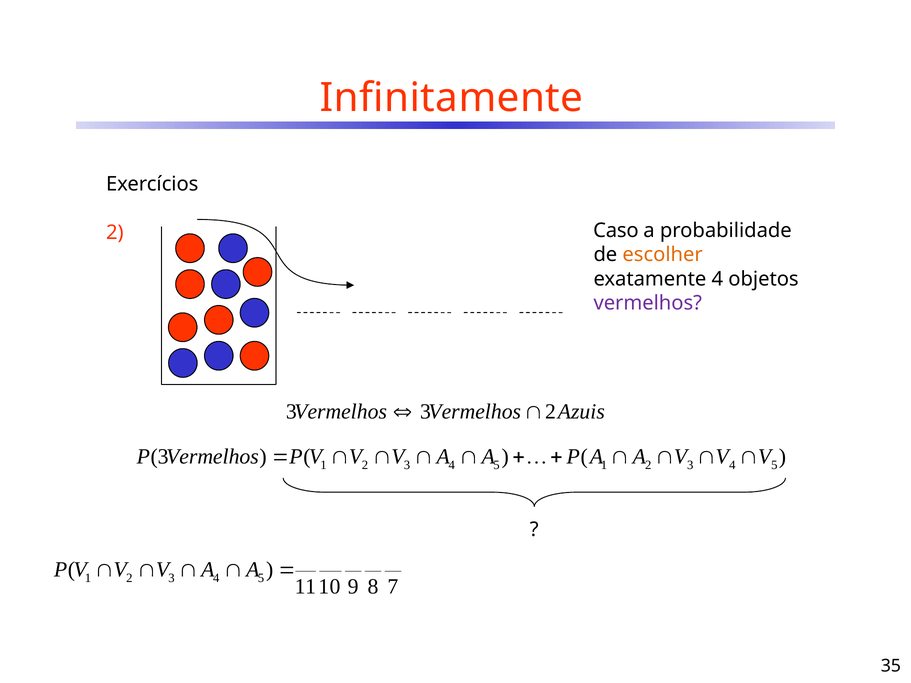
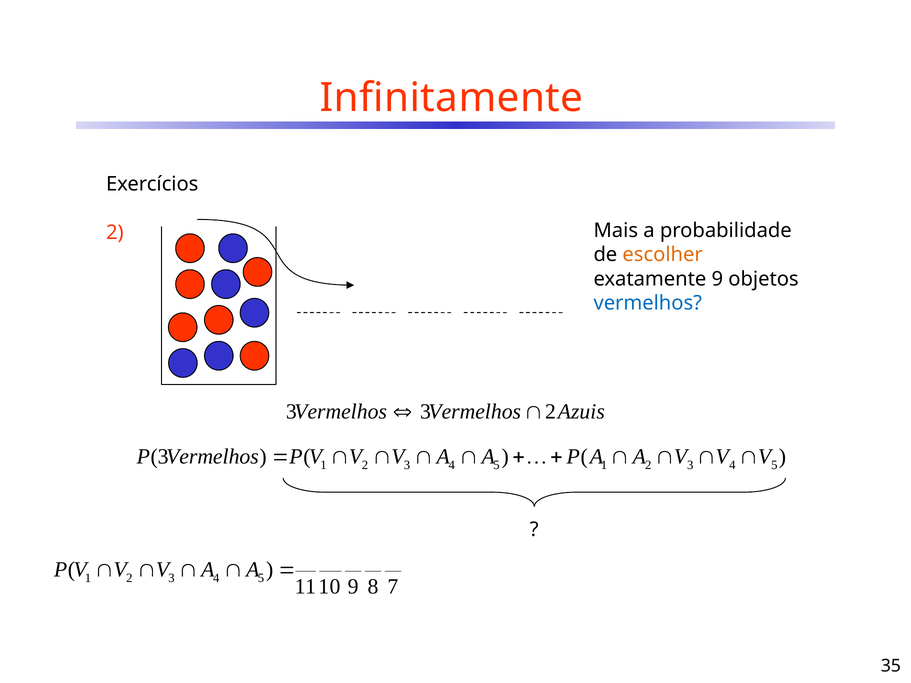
Caso: Caso -> Mais
exatamente 4: 4 -> 9
vermelhos at (648, 303) colour: purple -> blue
